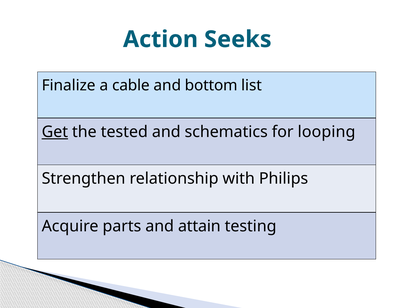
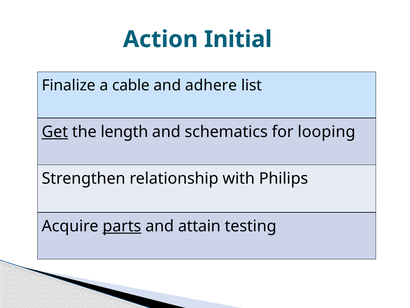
Seeks: Seeks -> Initial
bottom: bottom -> adhere
tested: tested -> length
parts underline: none -> present
